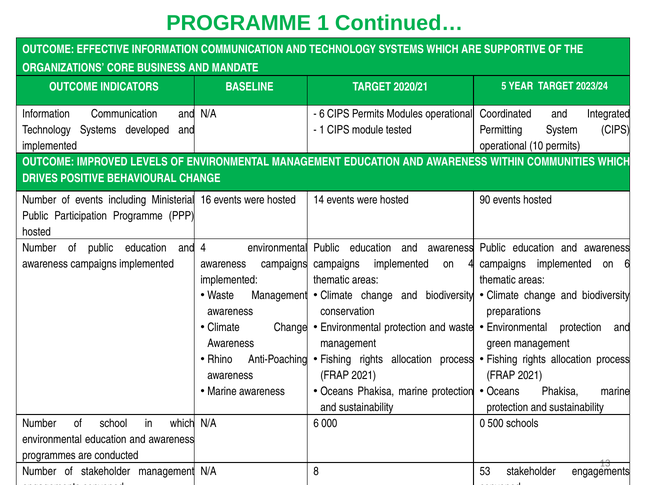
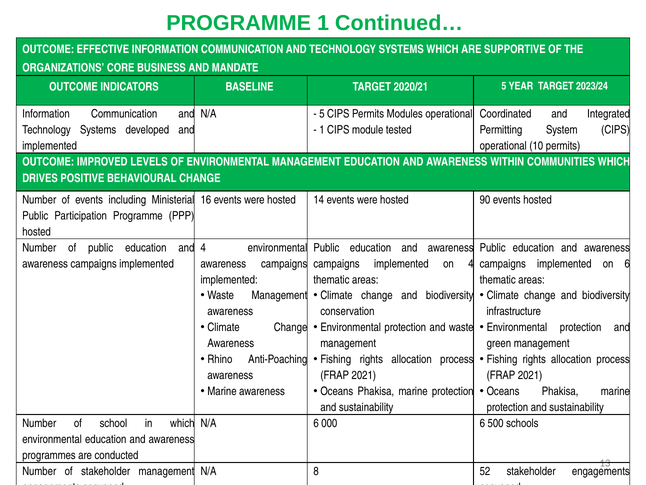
6 at (322, 114): 6 -> 5
preparations: preparations -> infrastructure
000 0: 0 -> 6
53: 53 -> 52
